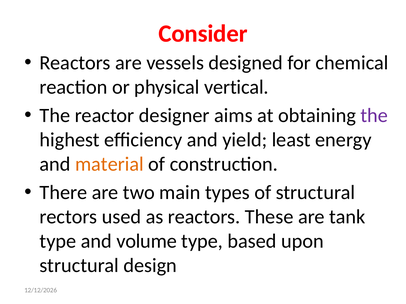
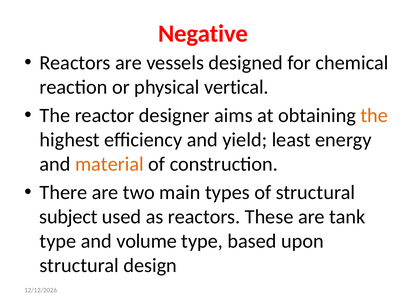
Consider: Consider -> Negative
the at (374, 116) colour: purple -> orange
rectors: rectors -> subject
